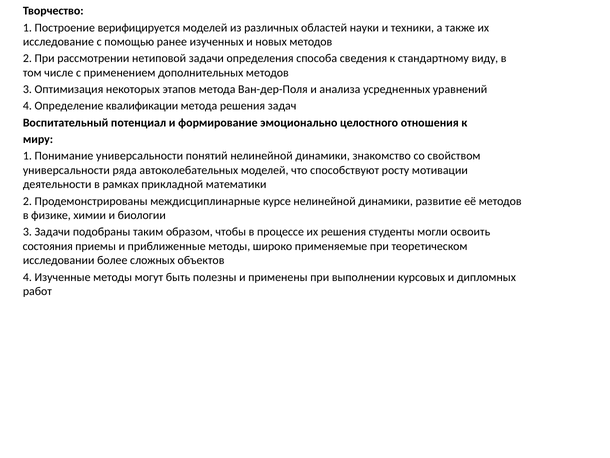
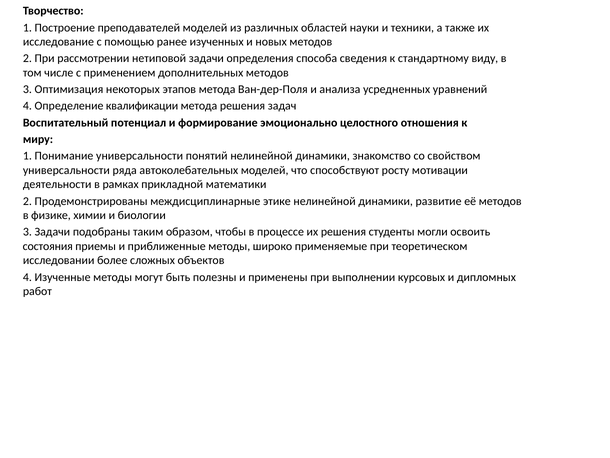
верифицируется: верифицируется -> преподавателей
курсе: курсе -> этике
